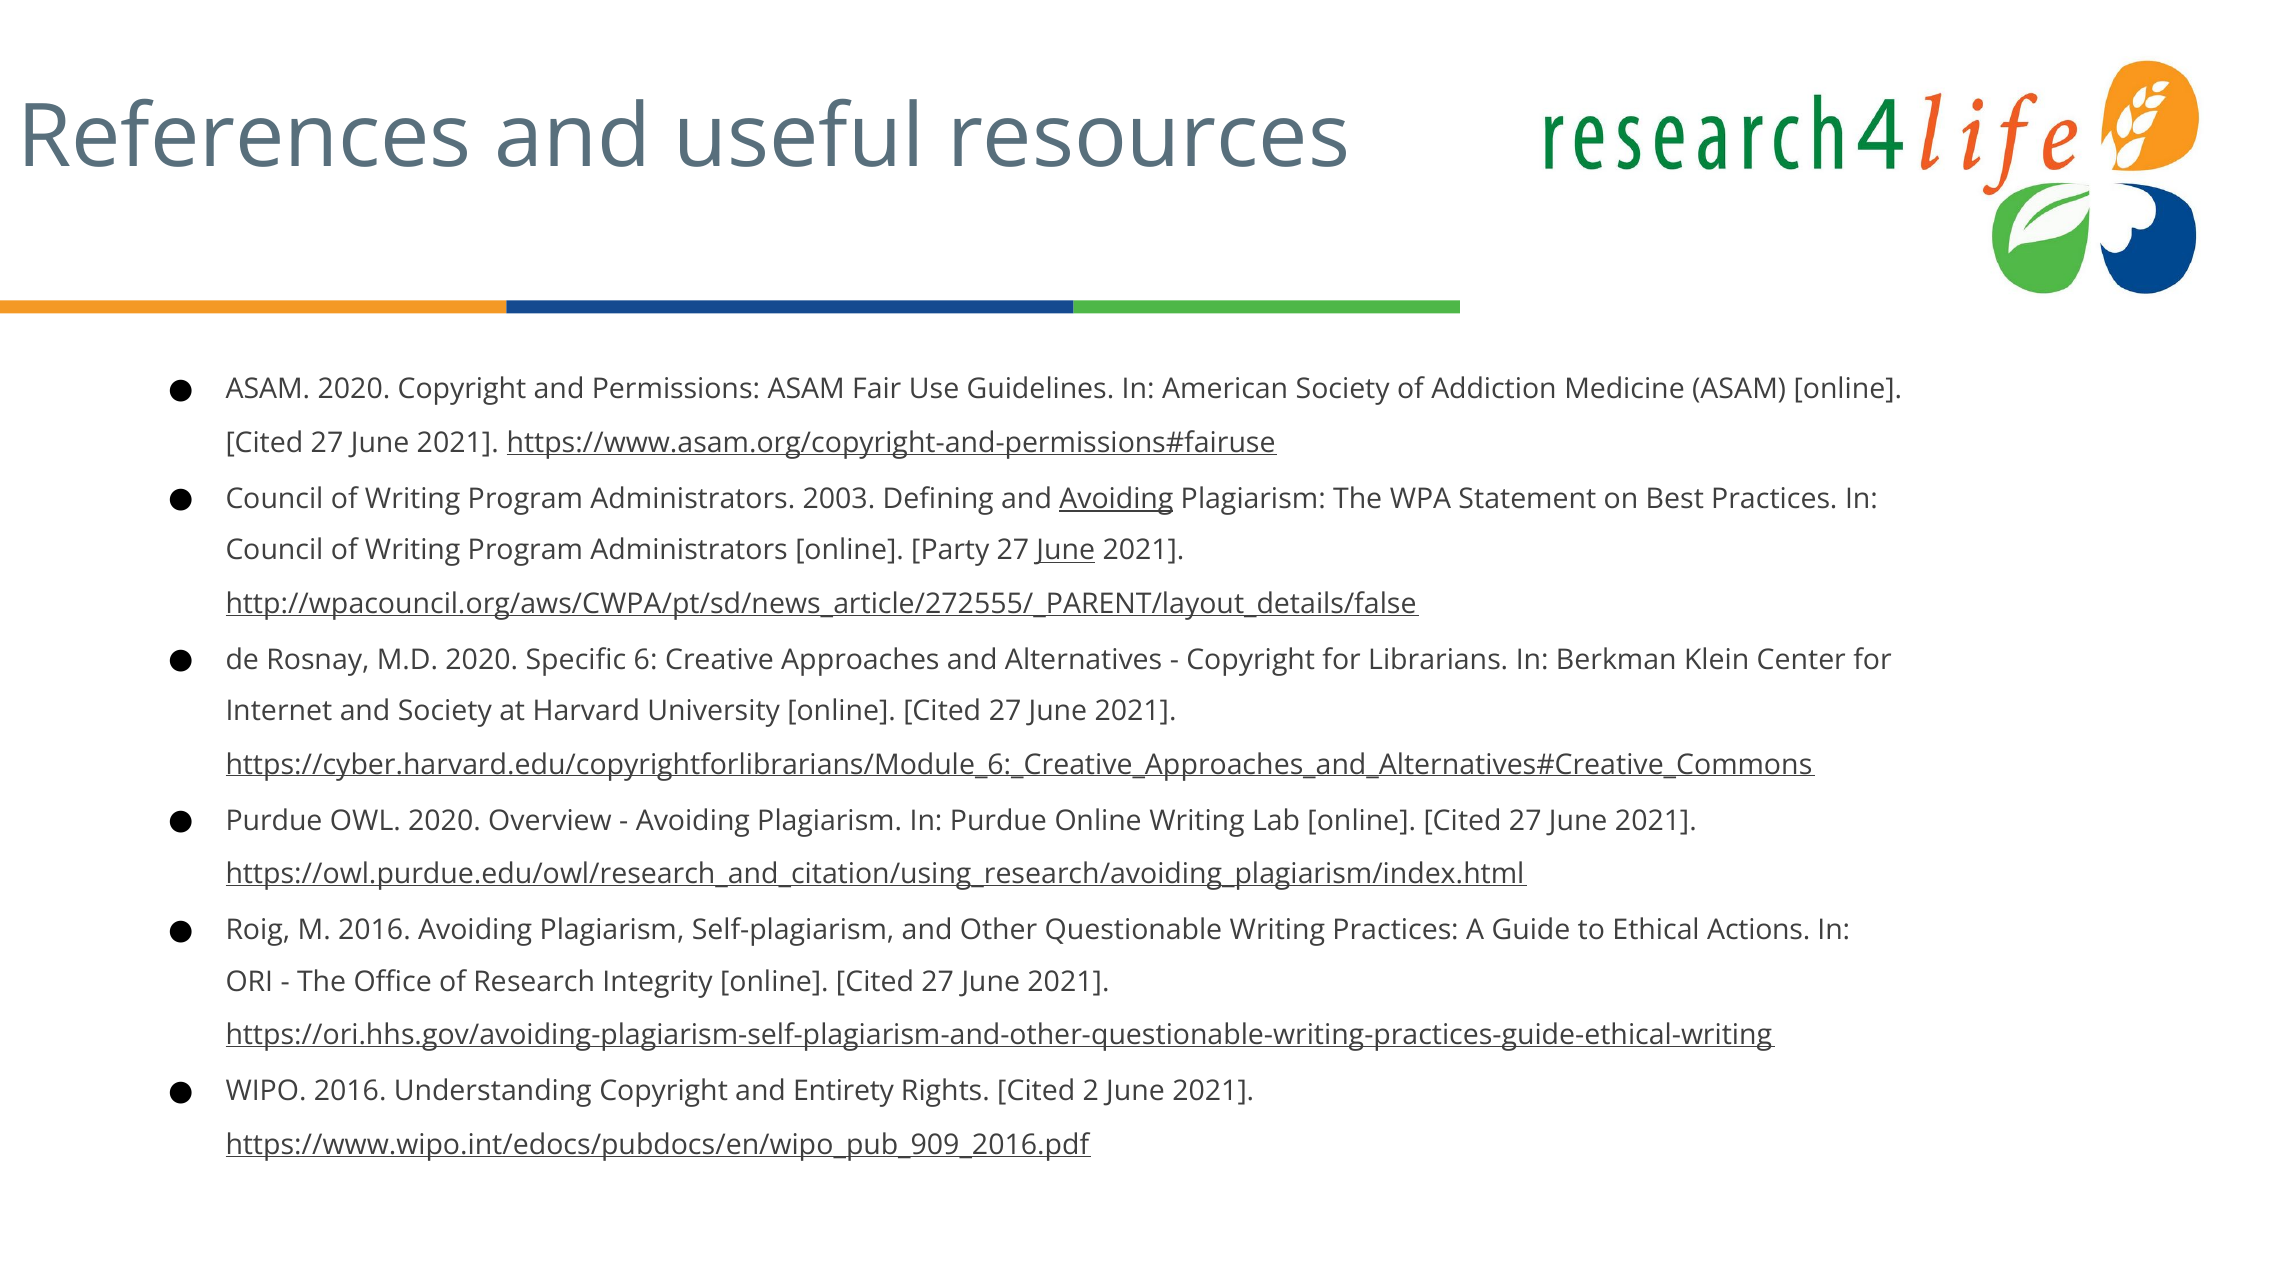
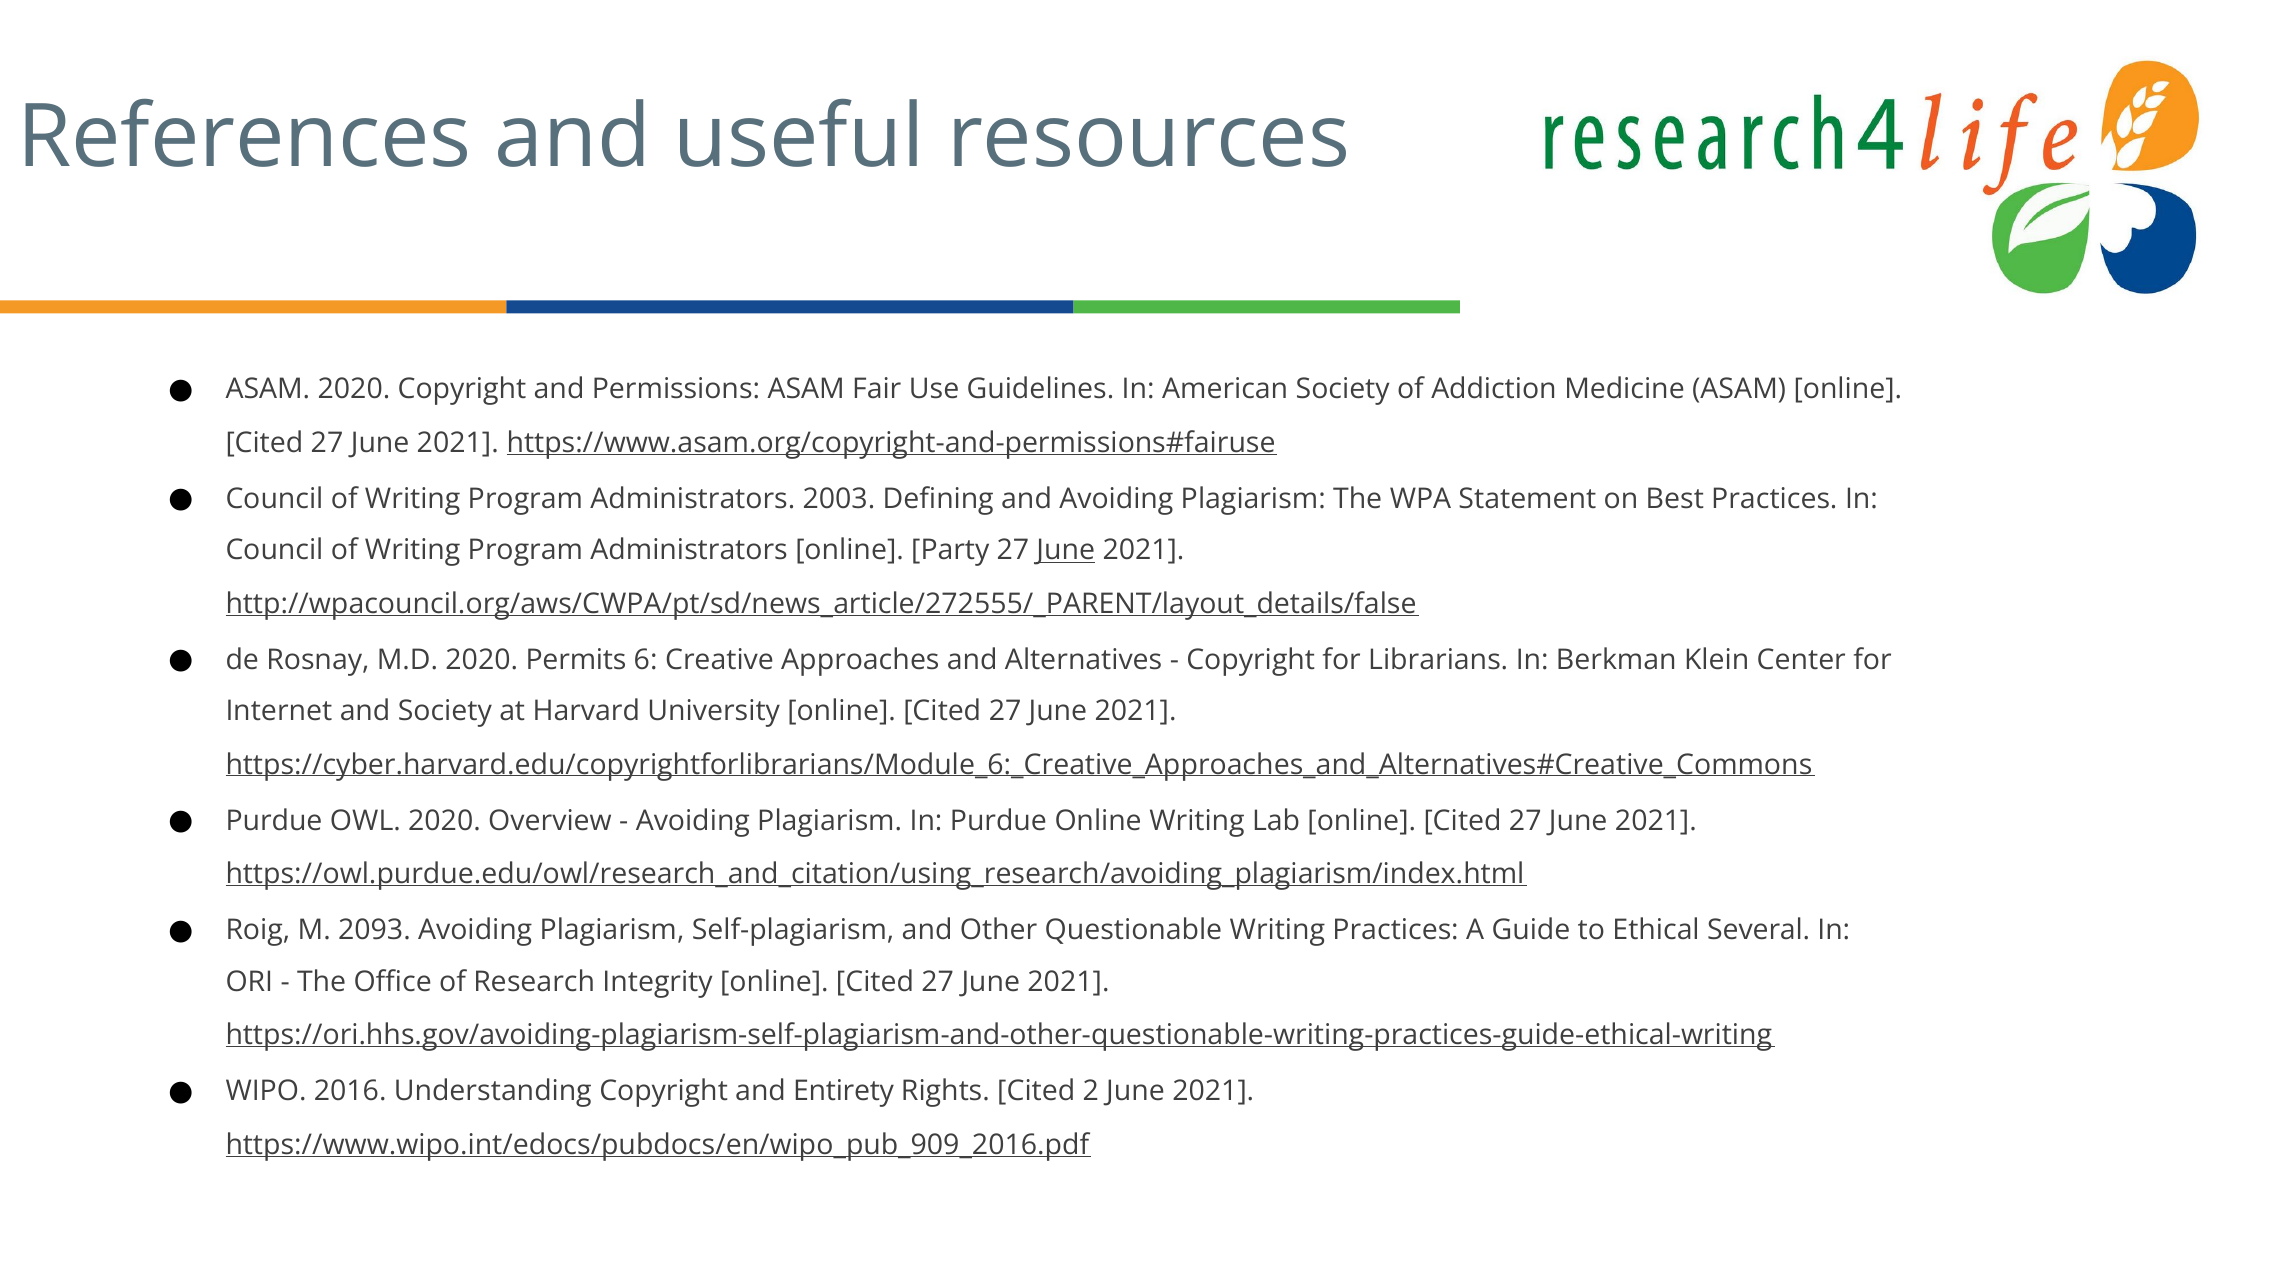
Avoiding at (1116, 499) underline: present -> none
Specific: Specific -> Permits
M 2016: 2016 -> 2093
Actions: Actions -> Several
